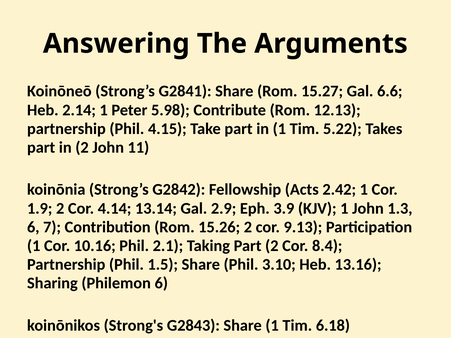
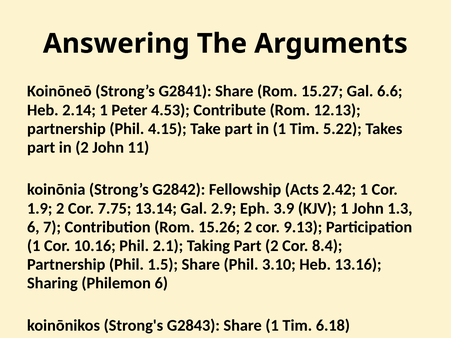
5.98: 5.98 -> 4.53
4.14: 4.14 -> 7.75
